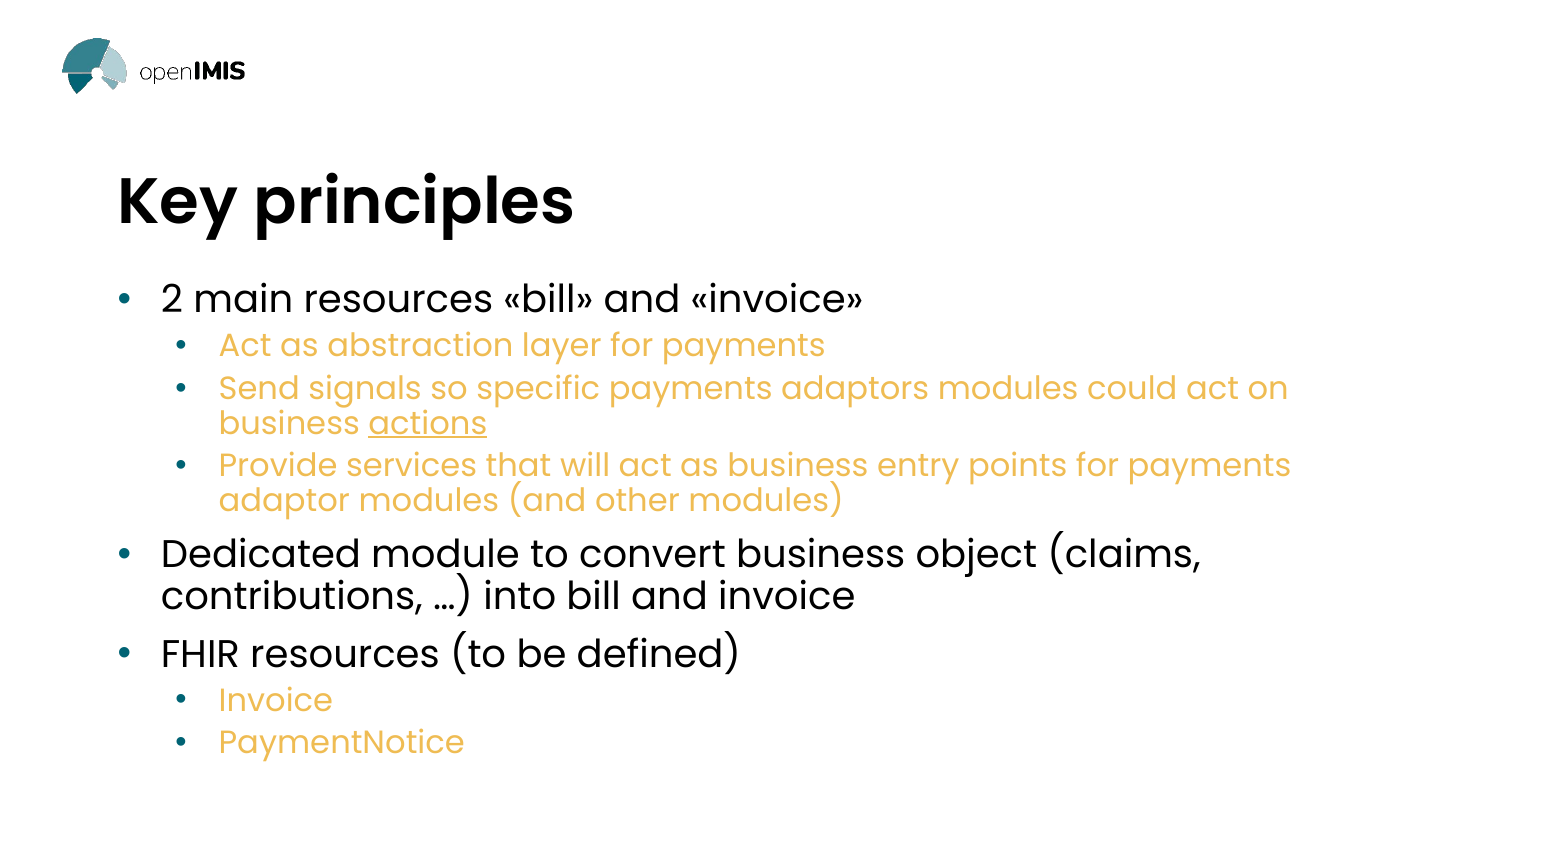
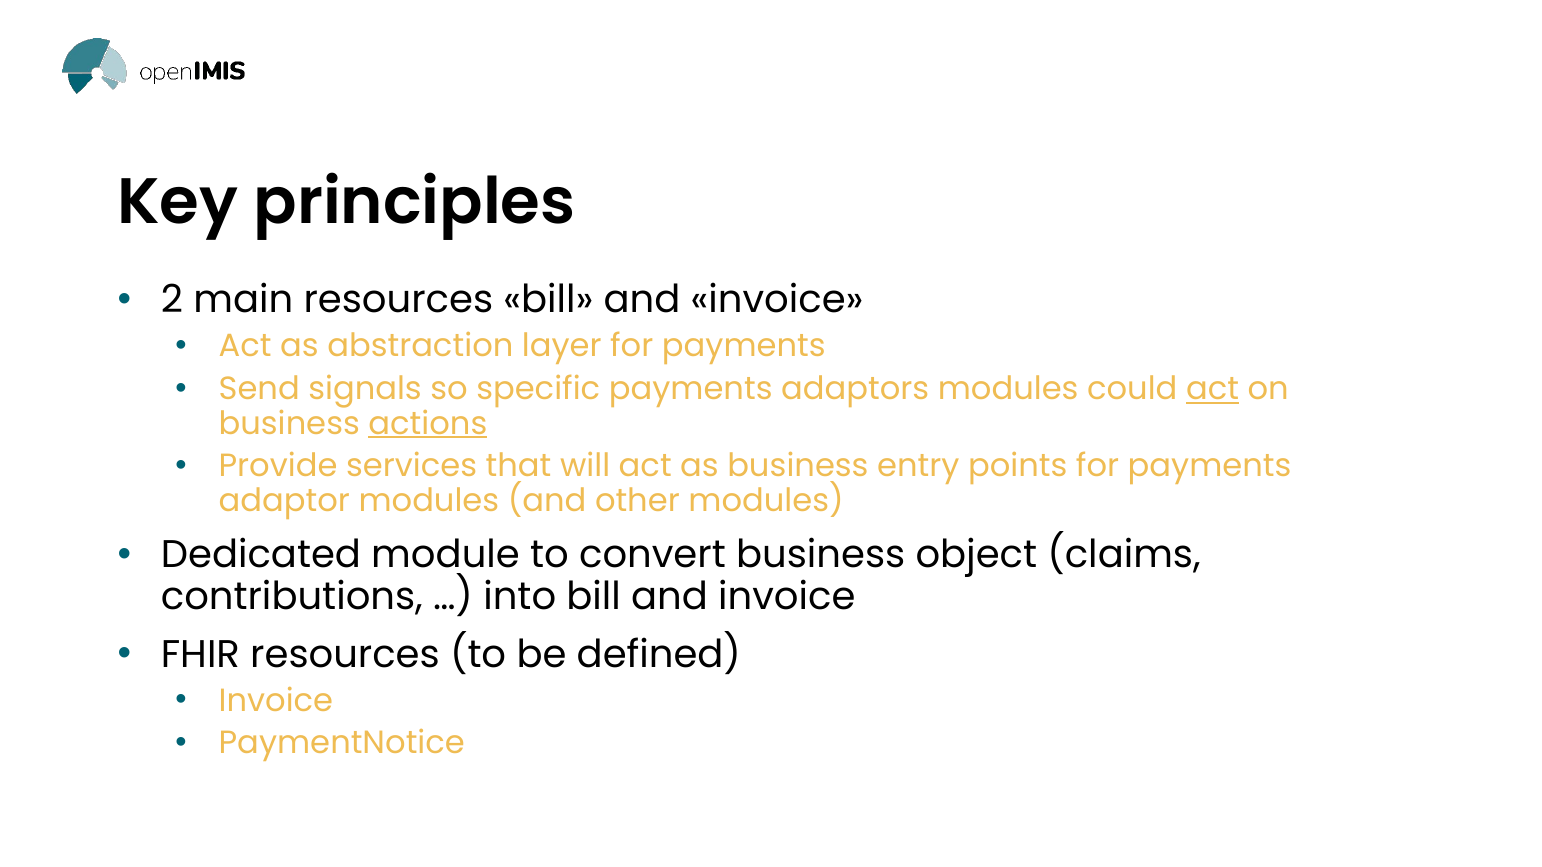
act at (1213, 389) underline: none -> present
